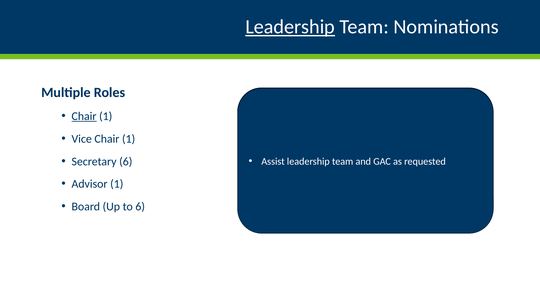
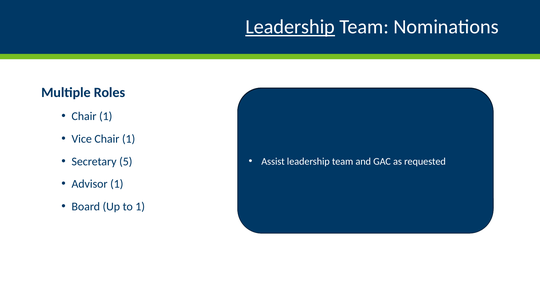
Chair at (84, 116) underline: present -> none
Secretary 6: 6 -> 5
to 6: 6 -> 1
